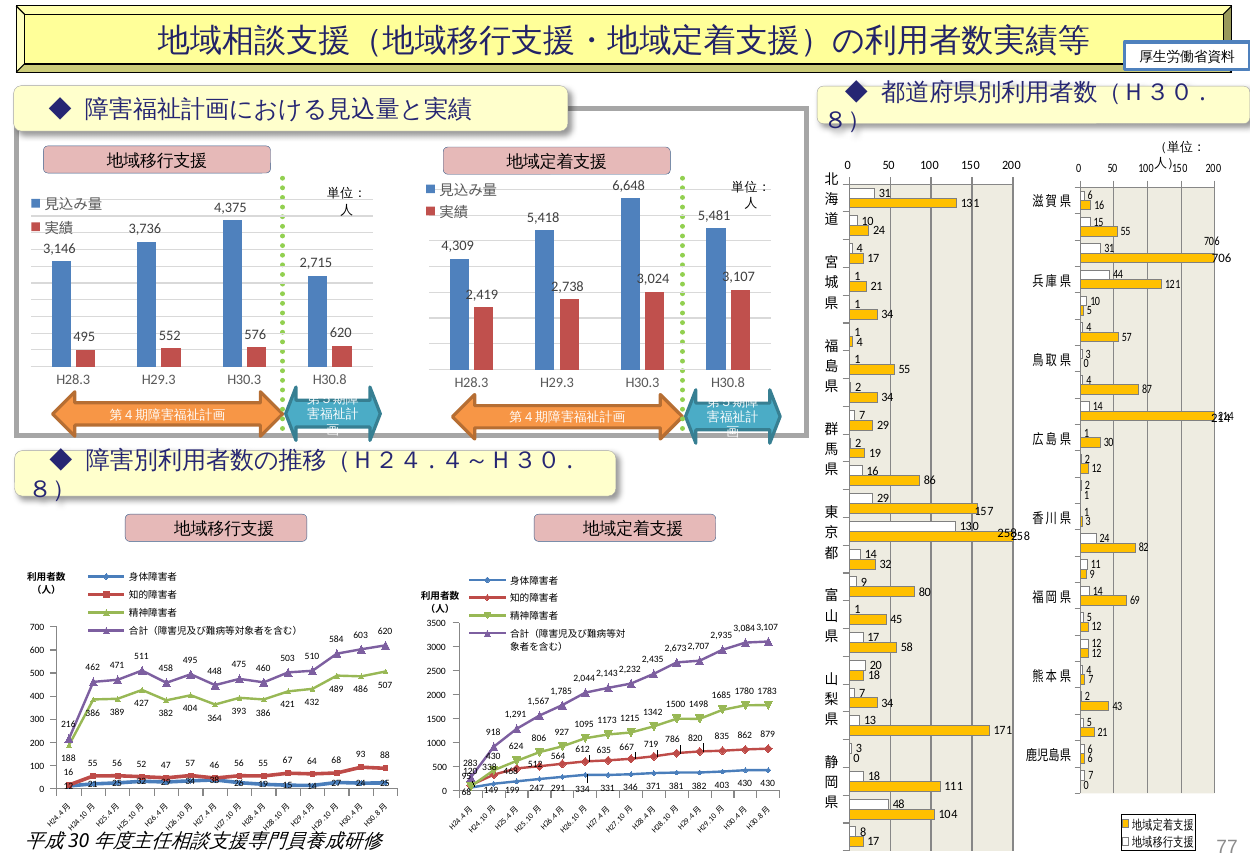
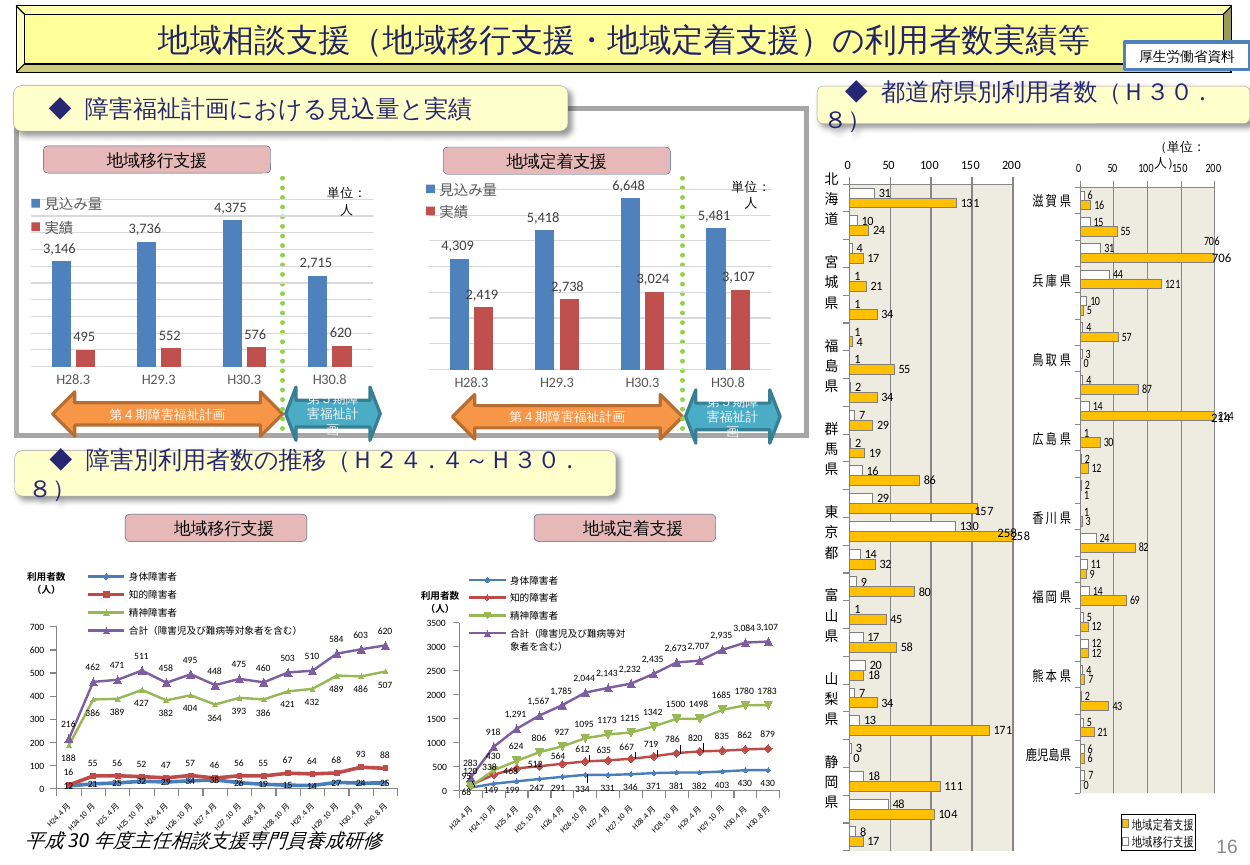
77 at (1227, 848): 77 -> 16
